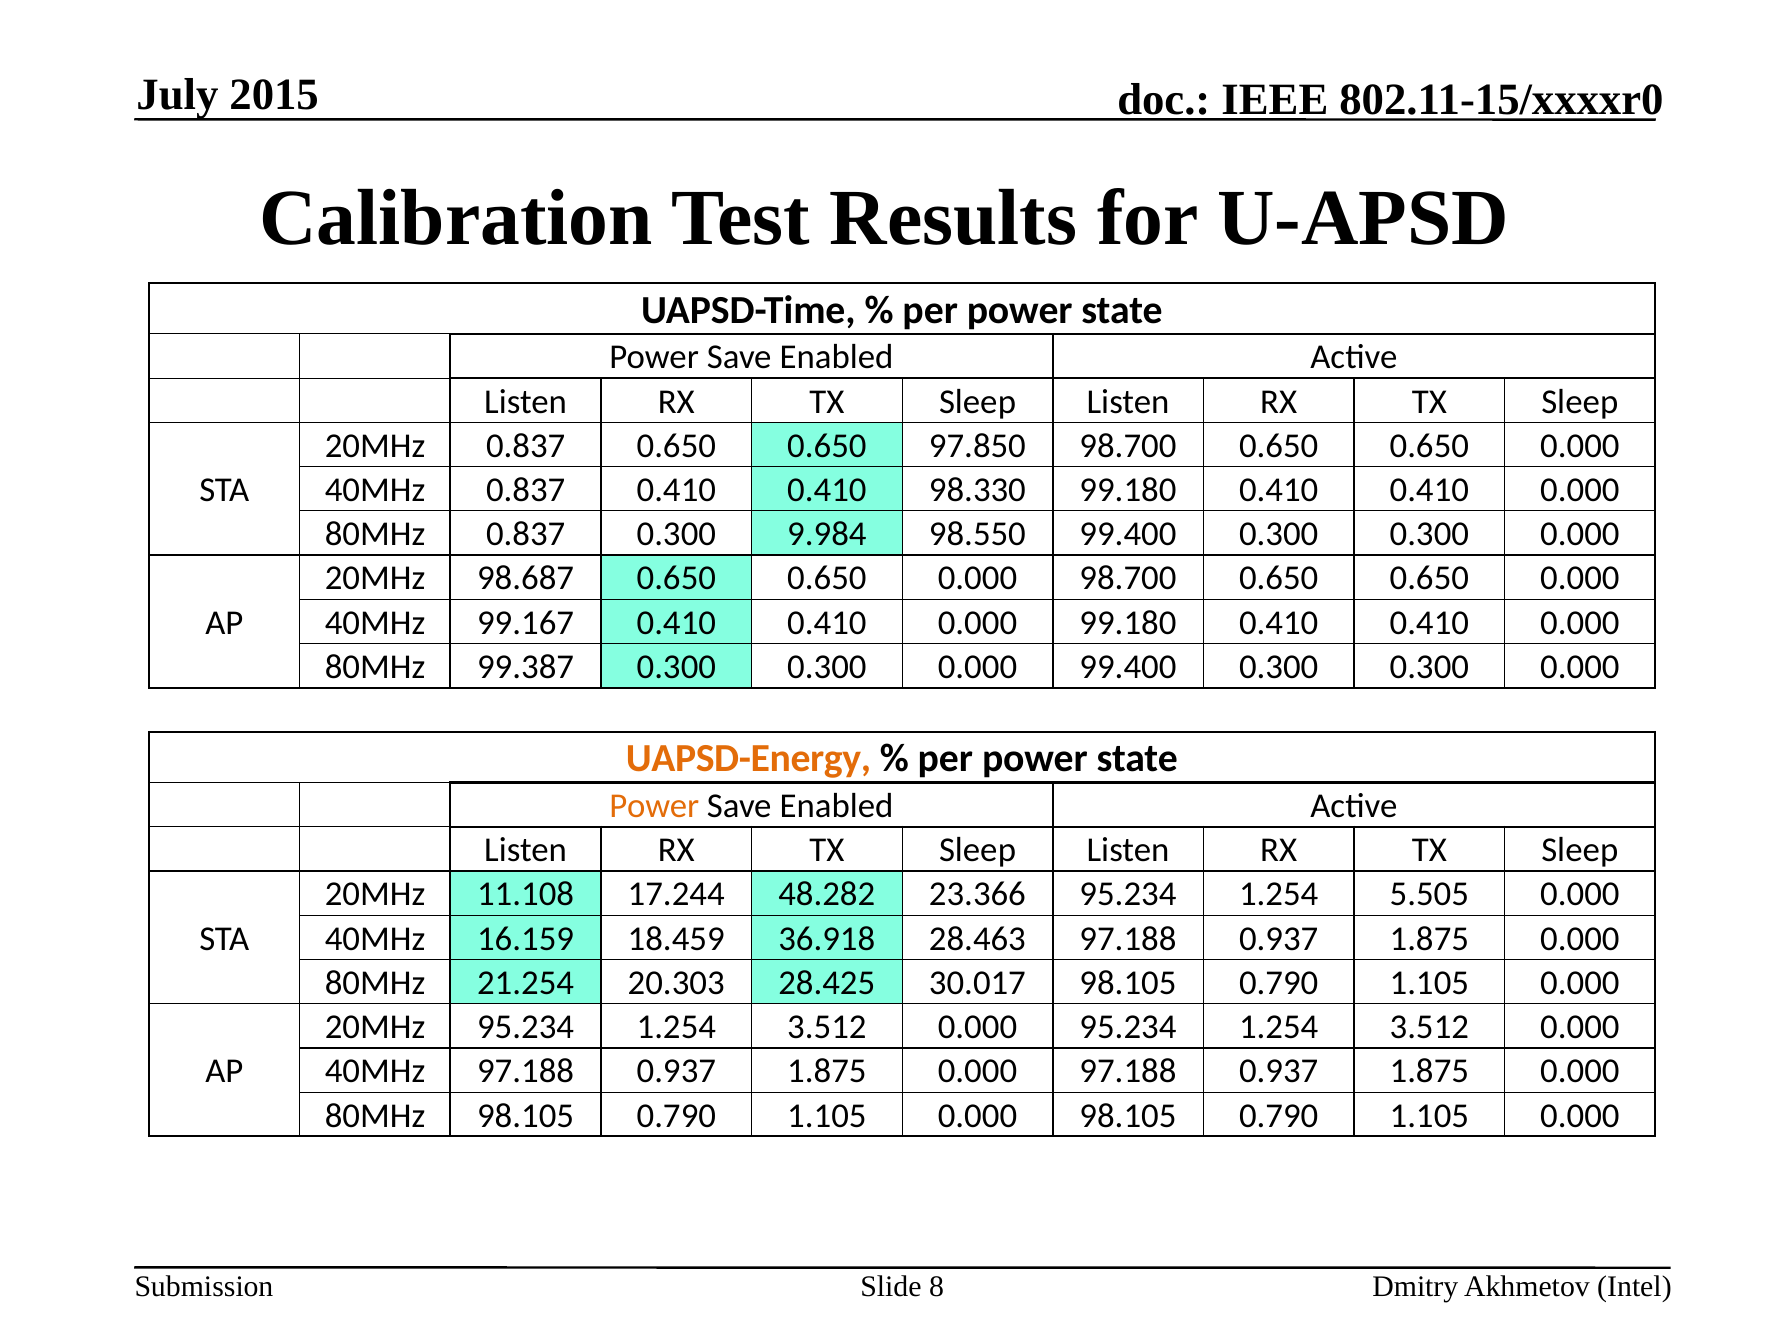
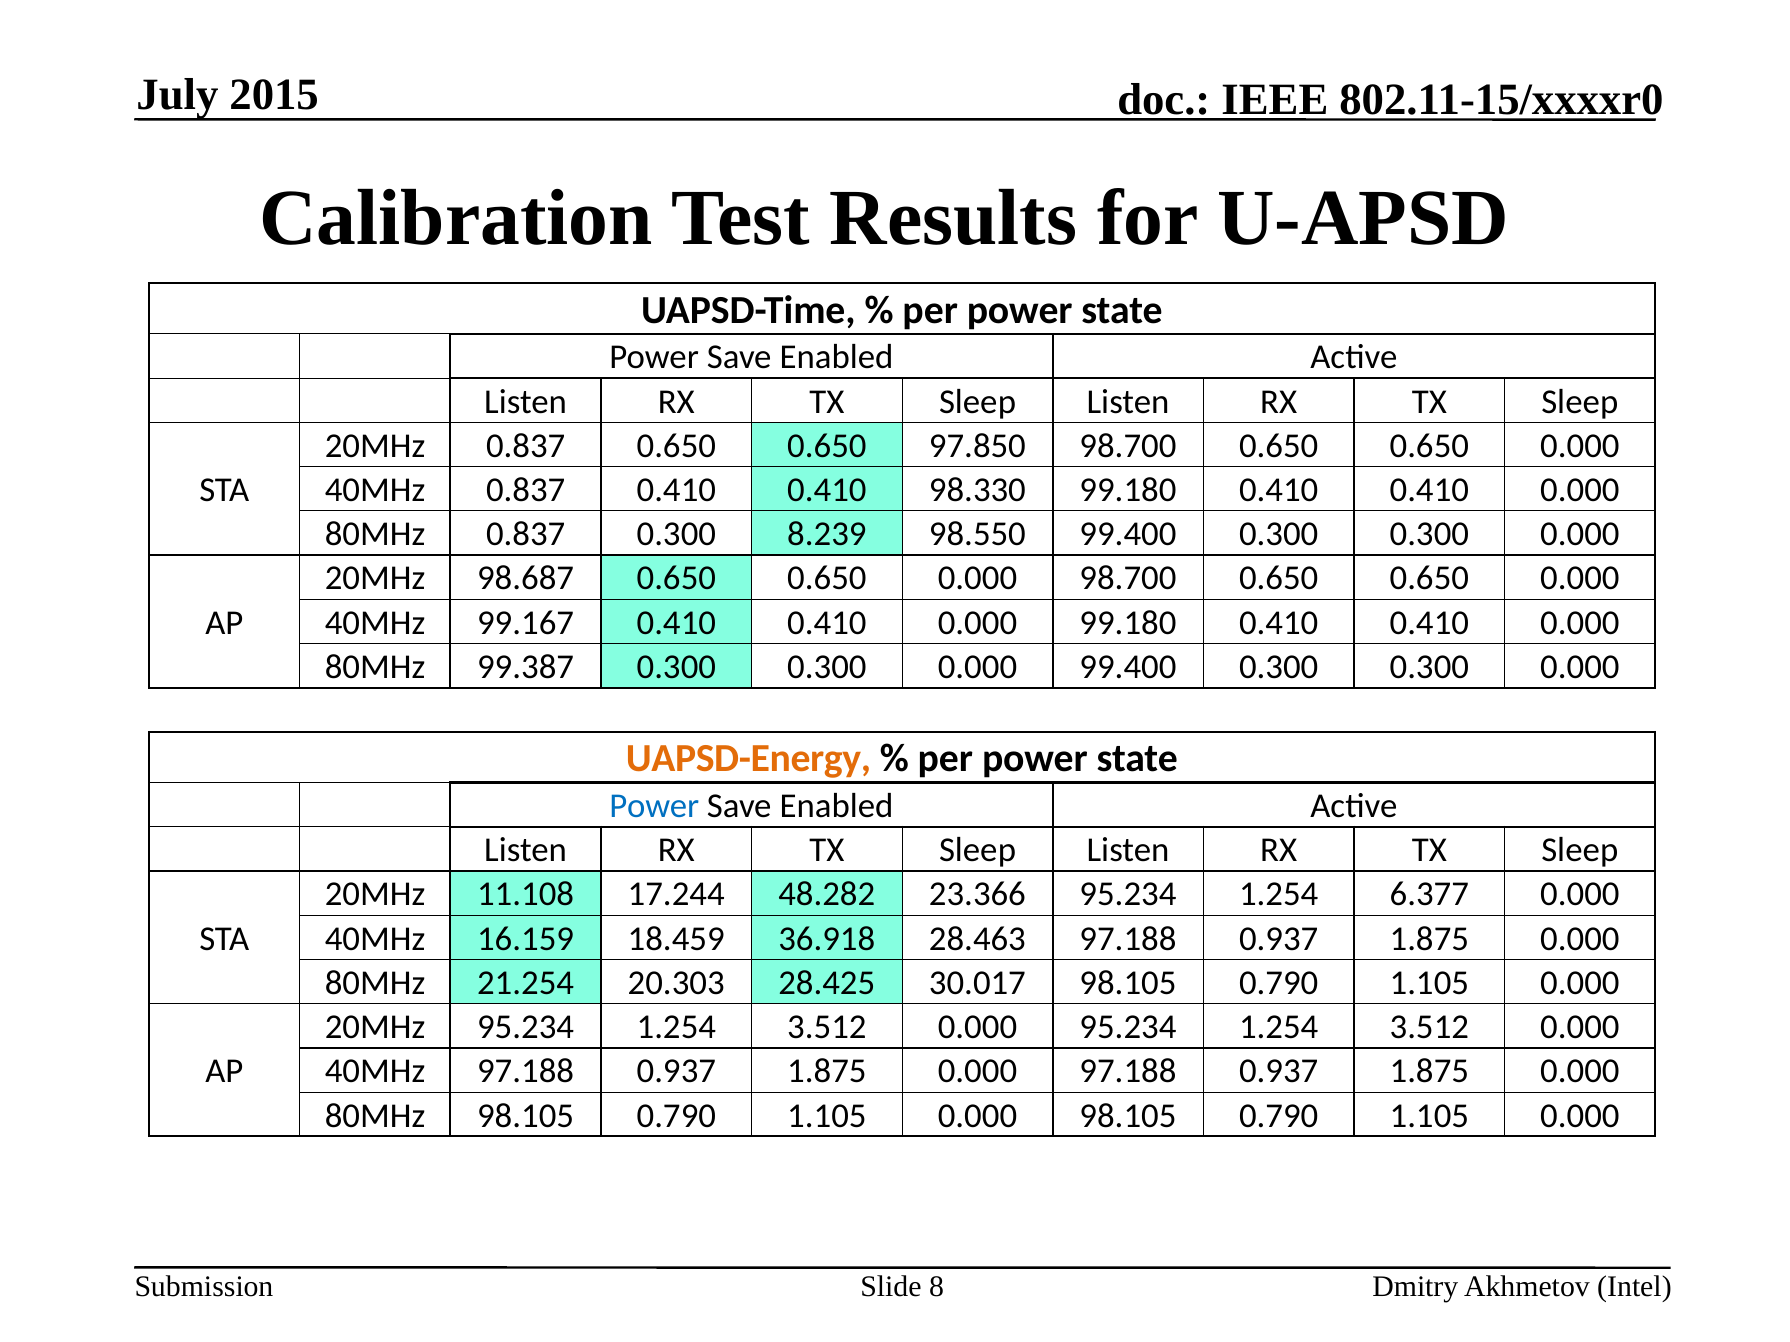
9.984: 9.984 -> 8.239
Power at (654, 806) colour: orange -> blue
5.505: 5.505 -> 6.377
